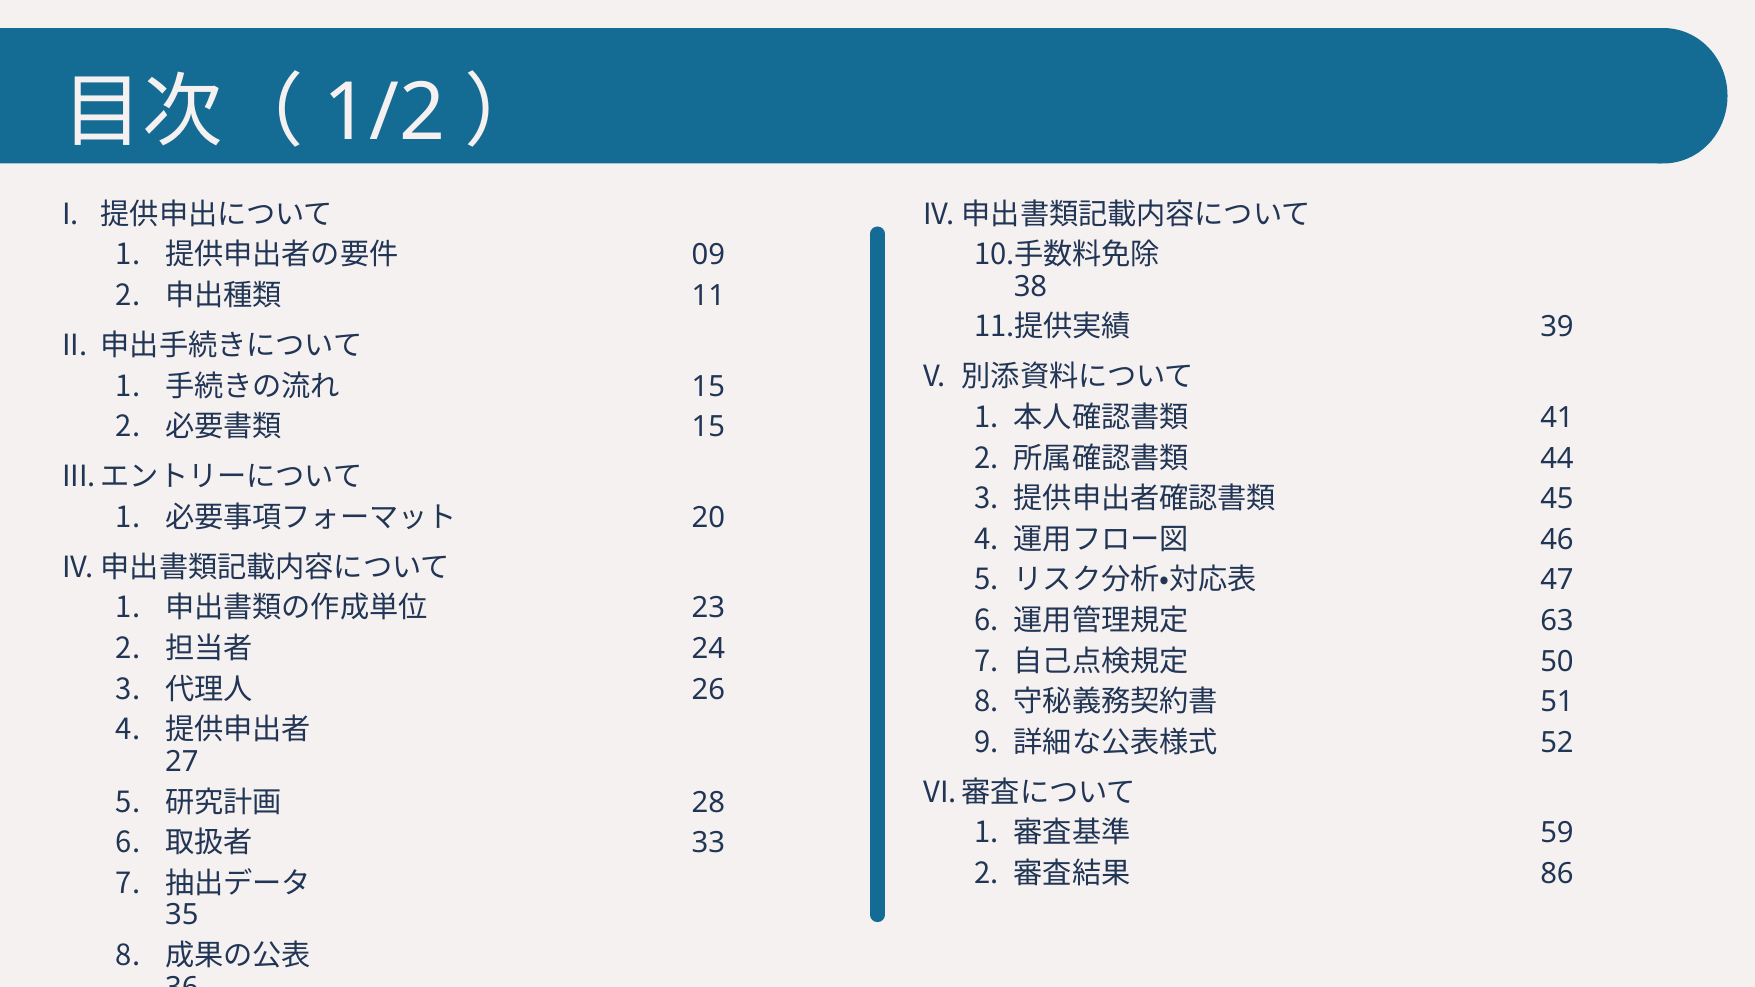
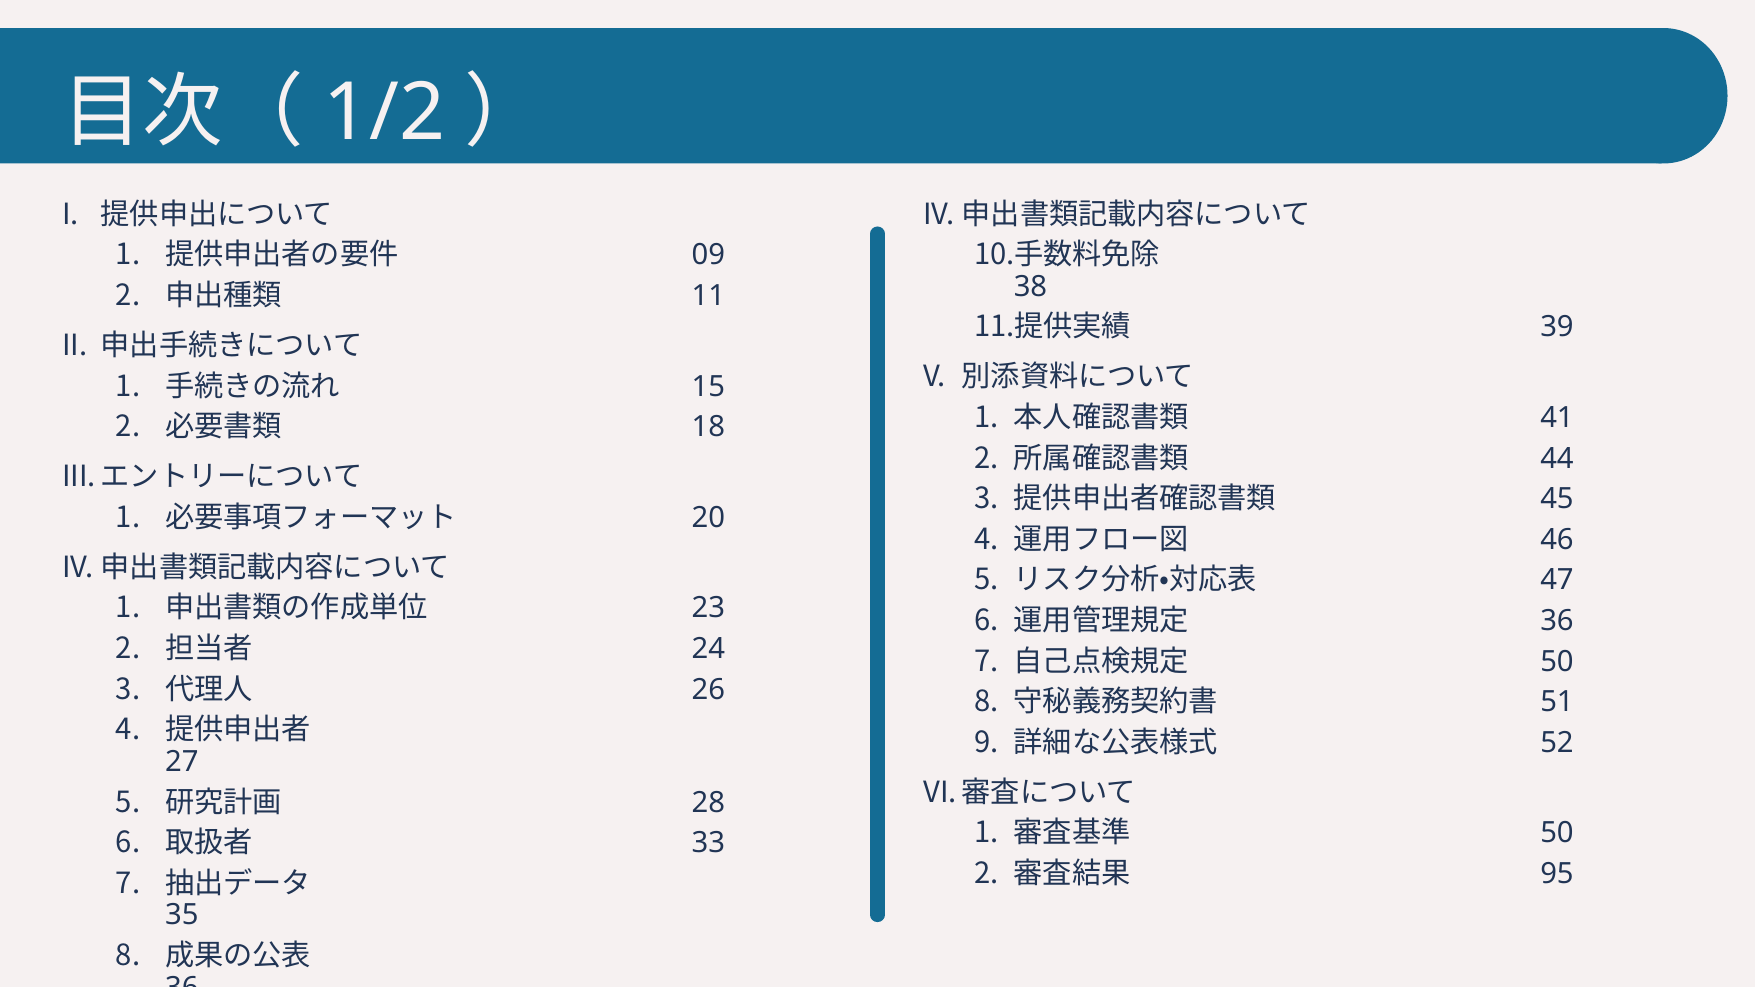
15 at (708, 427): 15 -> 18
63 at (1557, 621): 63 -> 36
59 at (1557, 833): 59 -> 50
86: 86 -> 95
